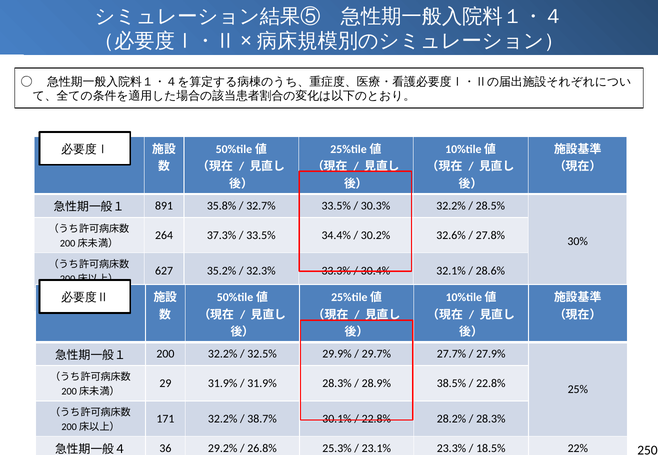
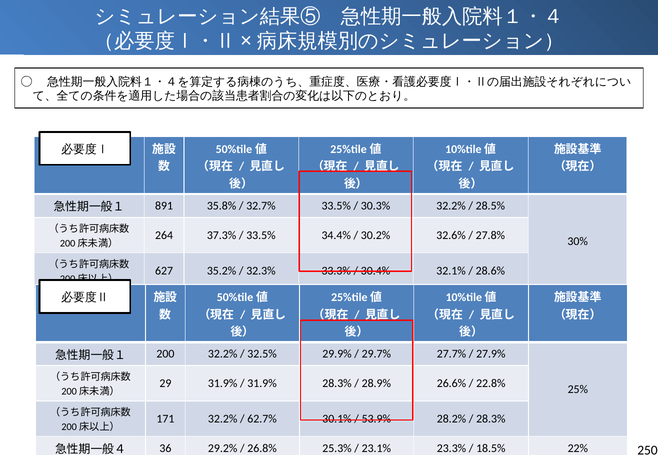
38.5%: 38.5% -> 26.6%
38.7%: 38.7% -> 62.7%
22.8% at (376, 419): 22.8% -> 53.9%
